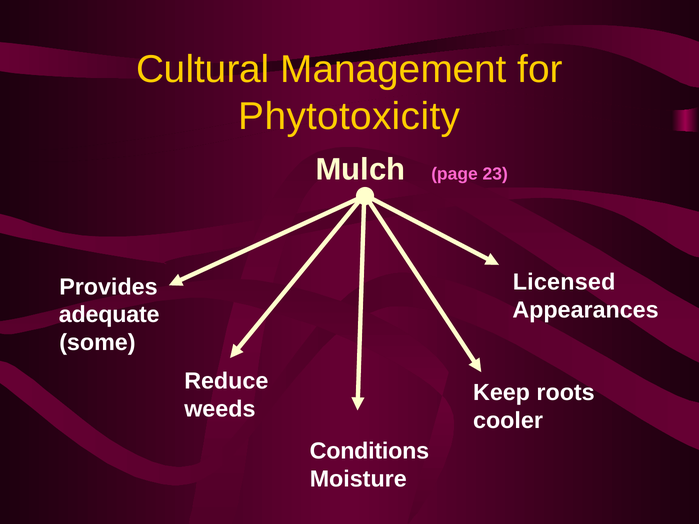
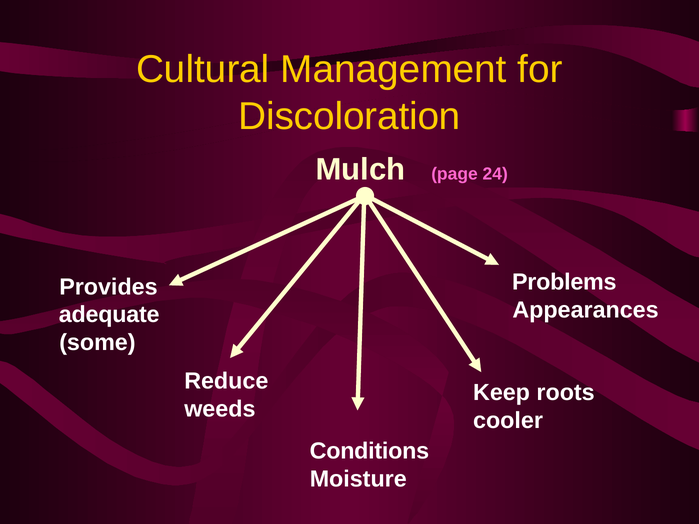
Phytotoxicity: Phytotoxicity -> Discoloration
23: 23 -> 24
Licensed: Licensed -> Problems
